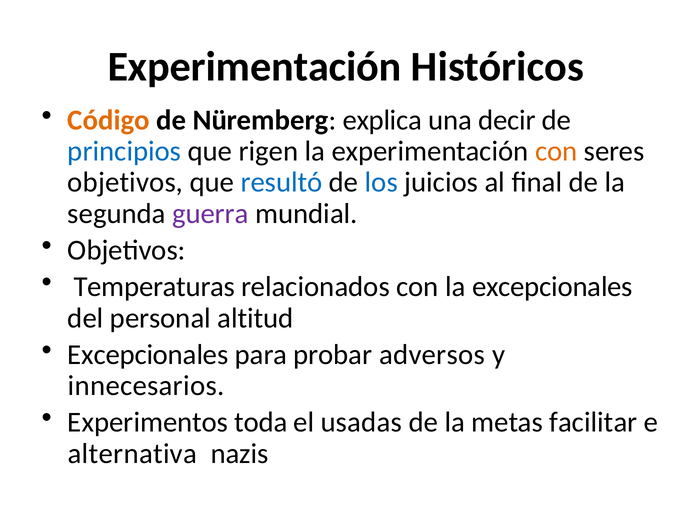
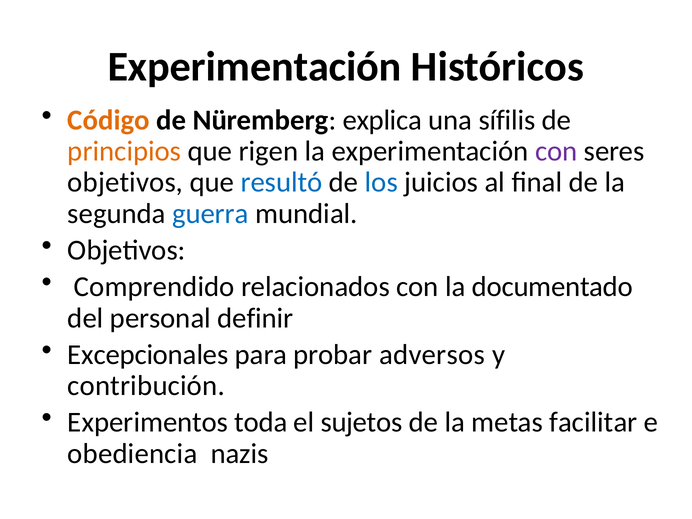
decir: decir -> sífilis
principios colour: blue -> orange
con at (556, 151) colour: orange -> purple
guerra colour: purple -> blue
Temperaturas: Temperaturas -> Comprendido
la excepcionales: excepcionales -> documentado
altitud: altitud -> definir
innecesarios: innecesarios -> contribución
usadas: usadas -> sujetos
alternativa: alternativa -> obediencia
